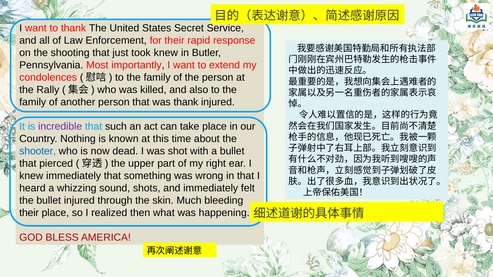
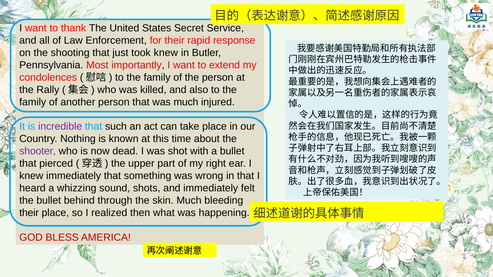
was thank: thank -> much
shooter colour: blue -> purple
bullet injured: injured -> behind
